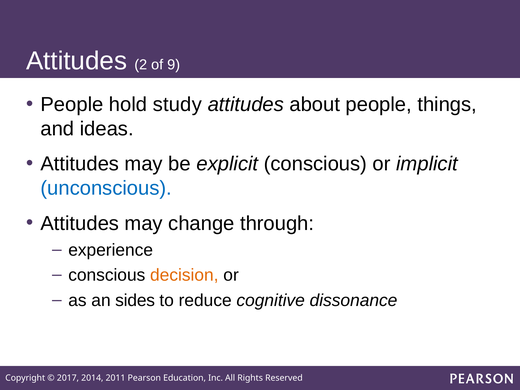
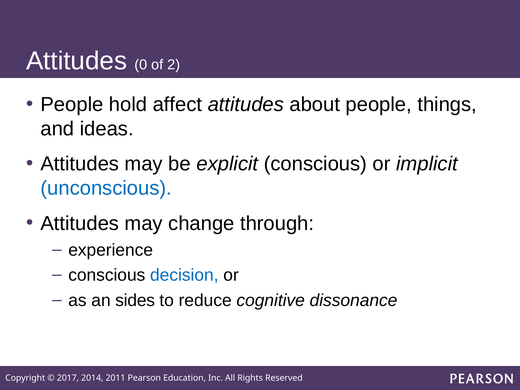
2: 2 -> 0
9: 9 -> 2
study: study -> affect
decision colour: orange -> blue
